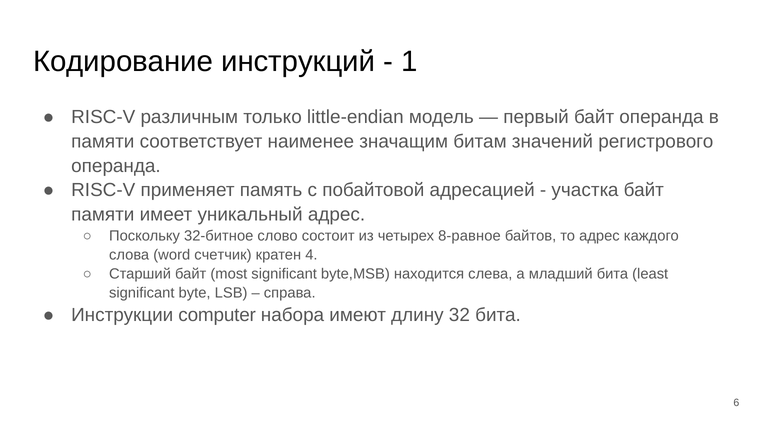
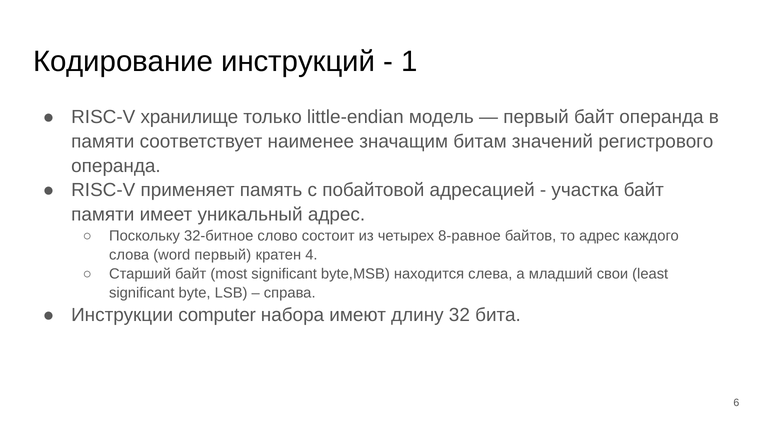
различным: различным -> хранилище
word счетчик: счетчик -> первый
младший бита: бита -> свои
